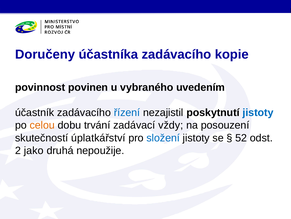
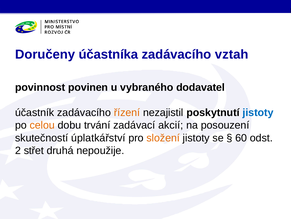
kopie: kopie -> vztah
uvedením: uvedením -> dodavatel
řízení colour: blue -> orange
vždy: vždy -> akcií
složení colour: blue -> orange
52: 52 -> 60
jako: jako -> střet
